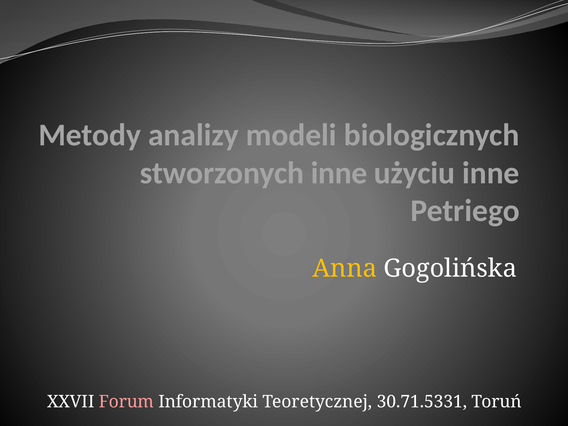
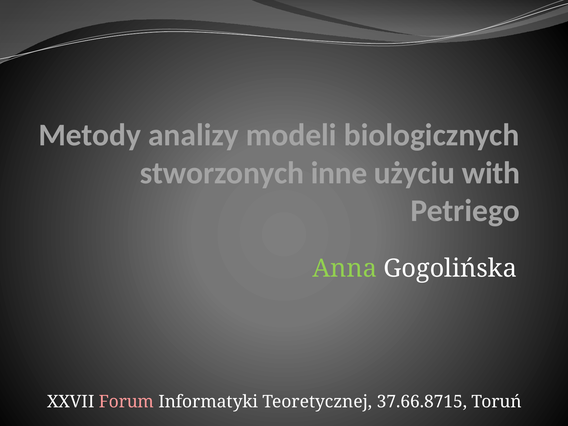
użyciu inne: inne -> with
Anna colour: yellow -> light green
30.71.5331: 30.71.5331 -> 37.66.8715
